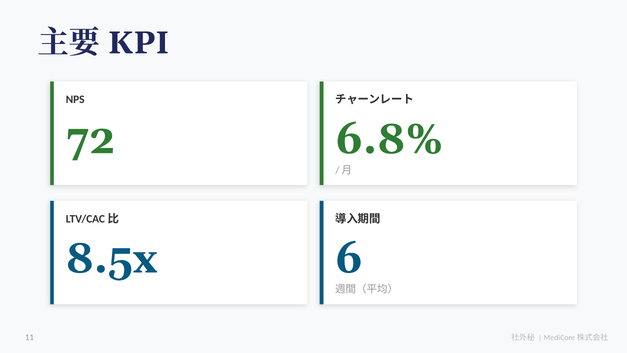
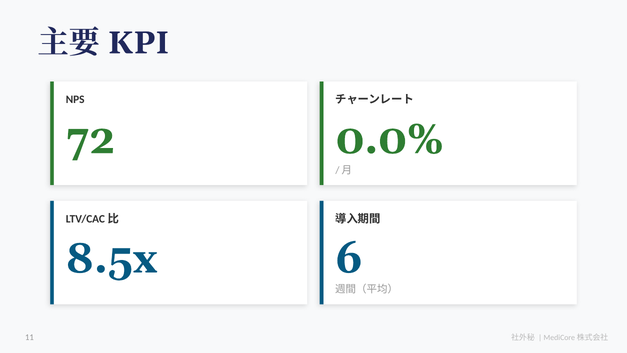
6.8%: 6.8% -> 0.0%
